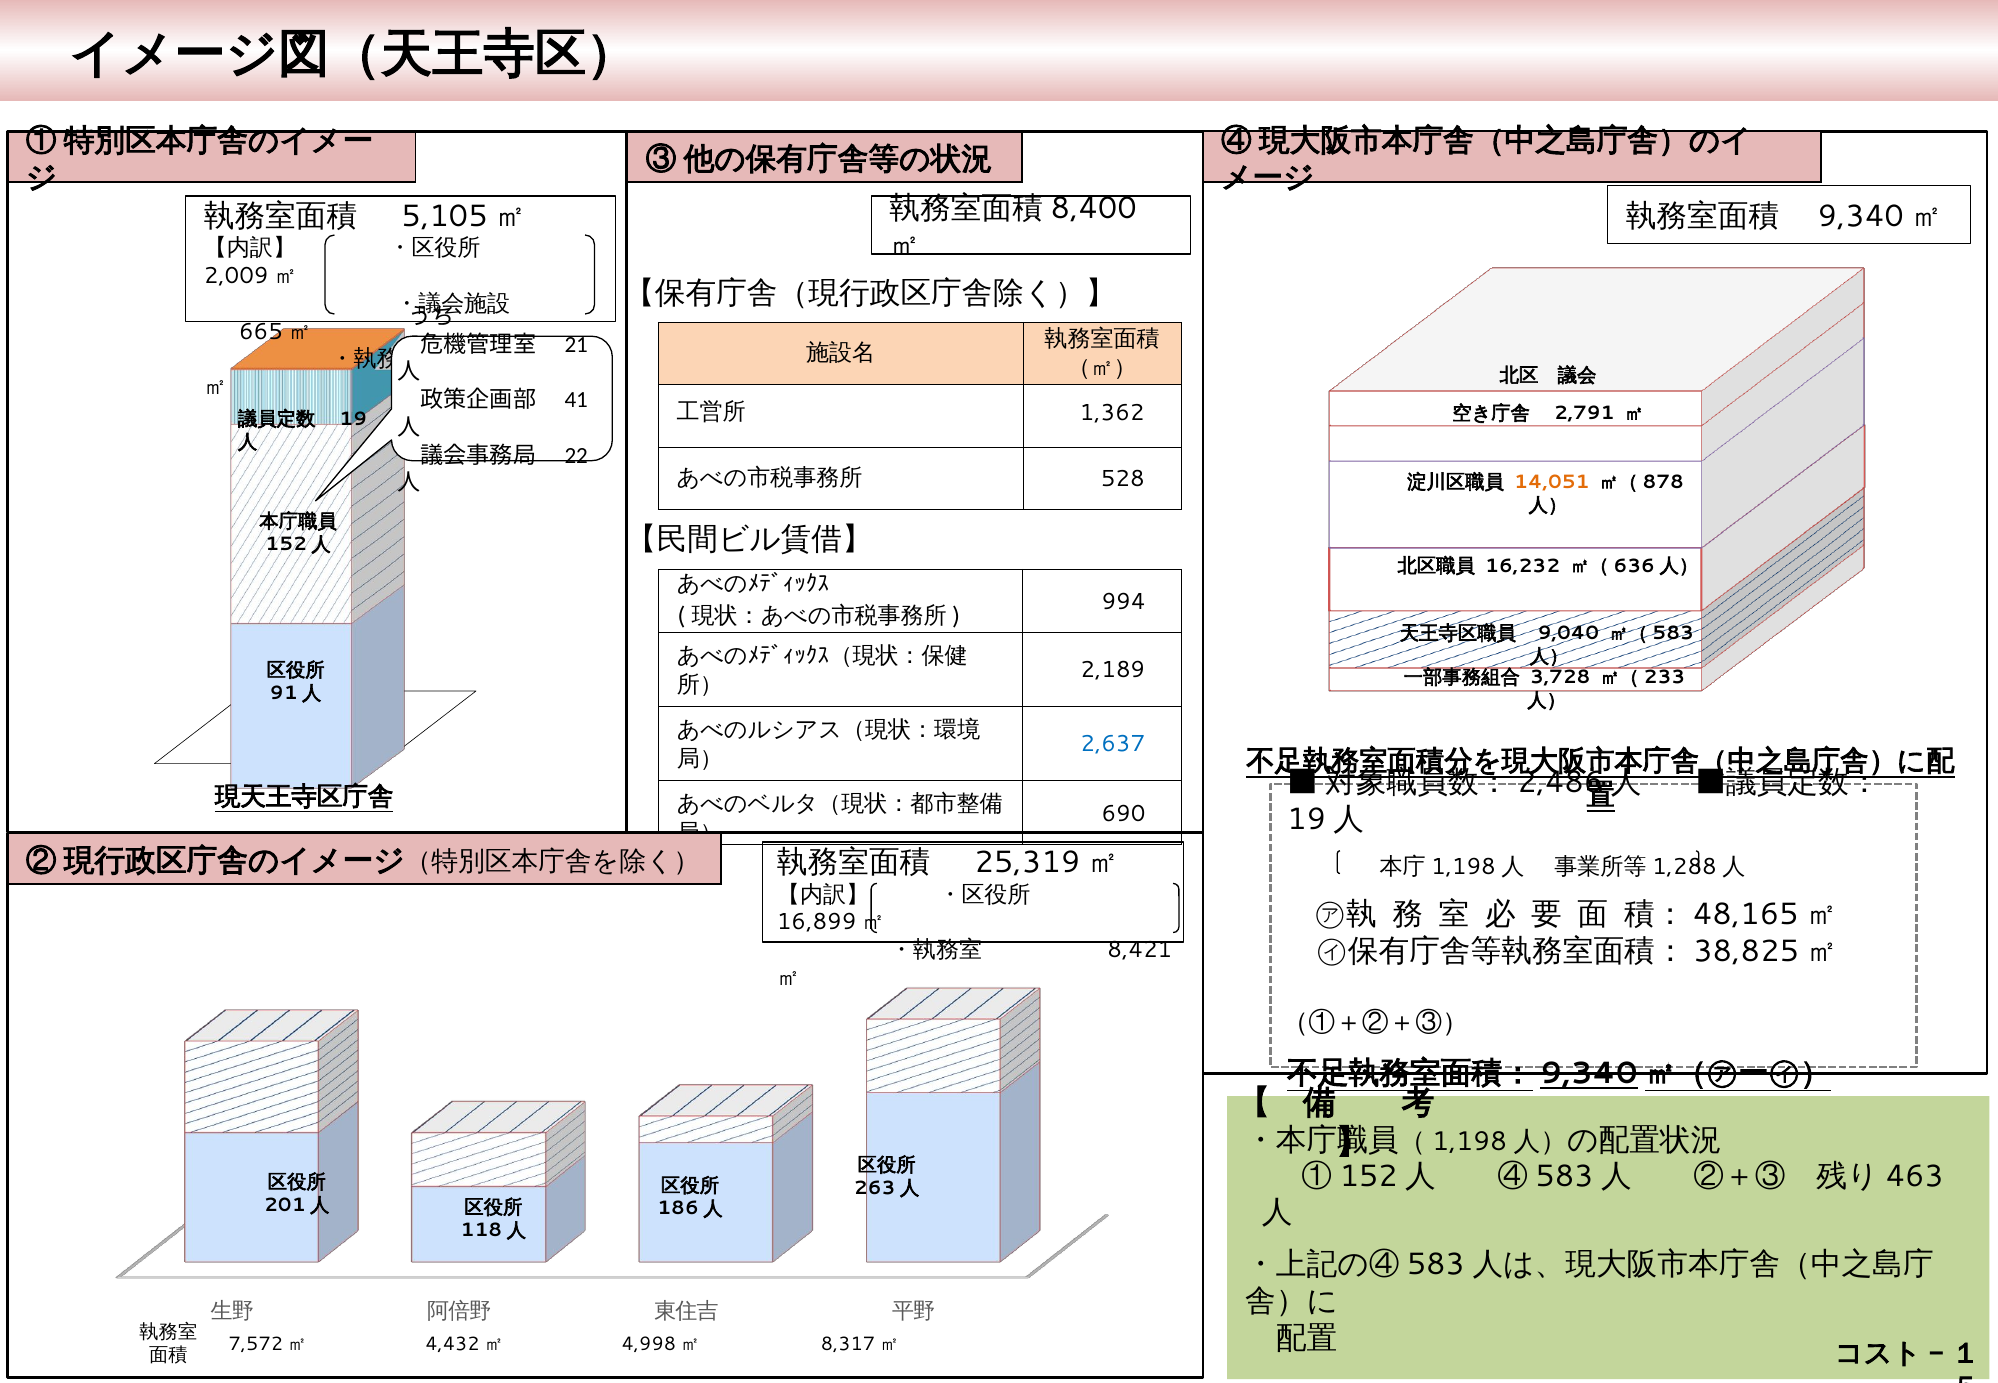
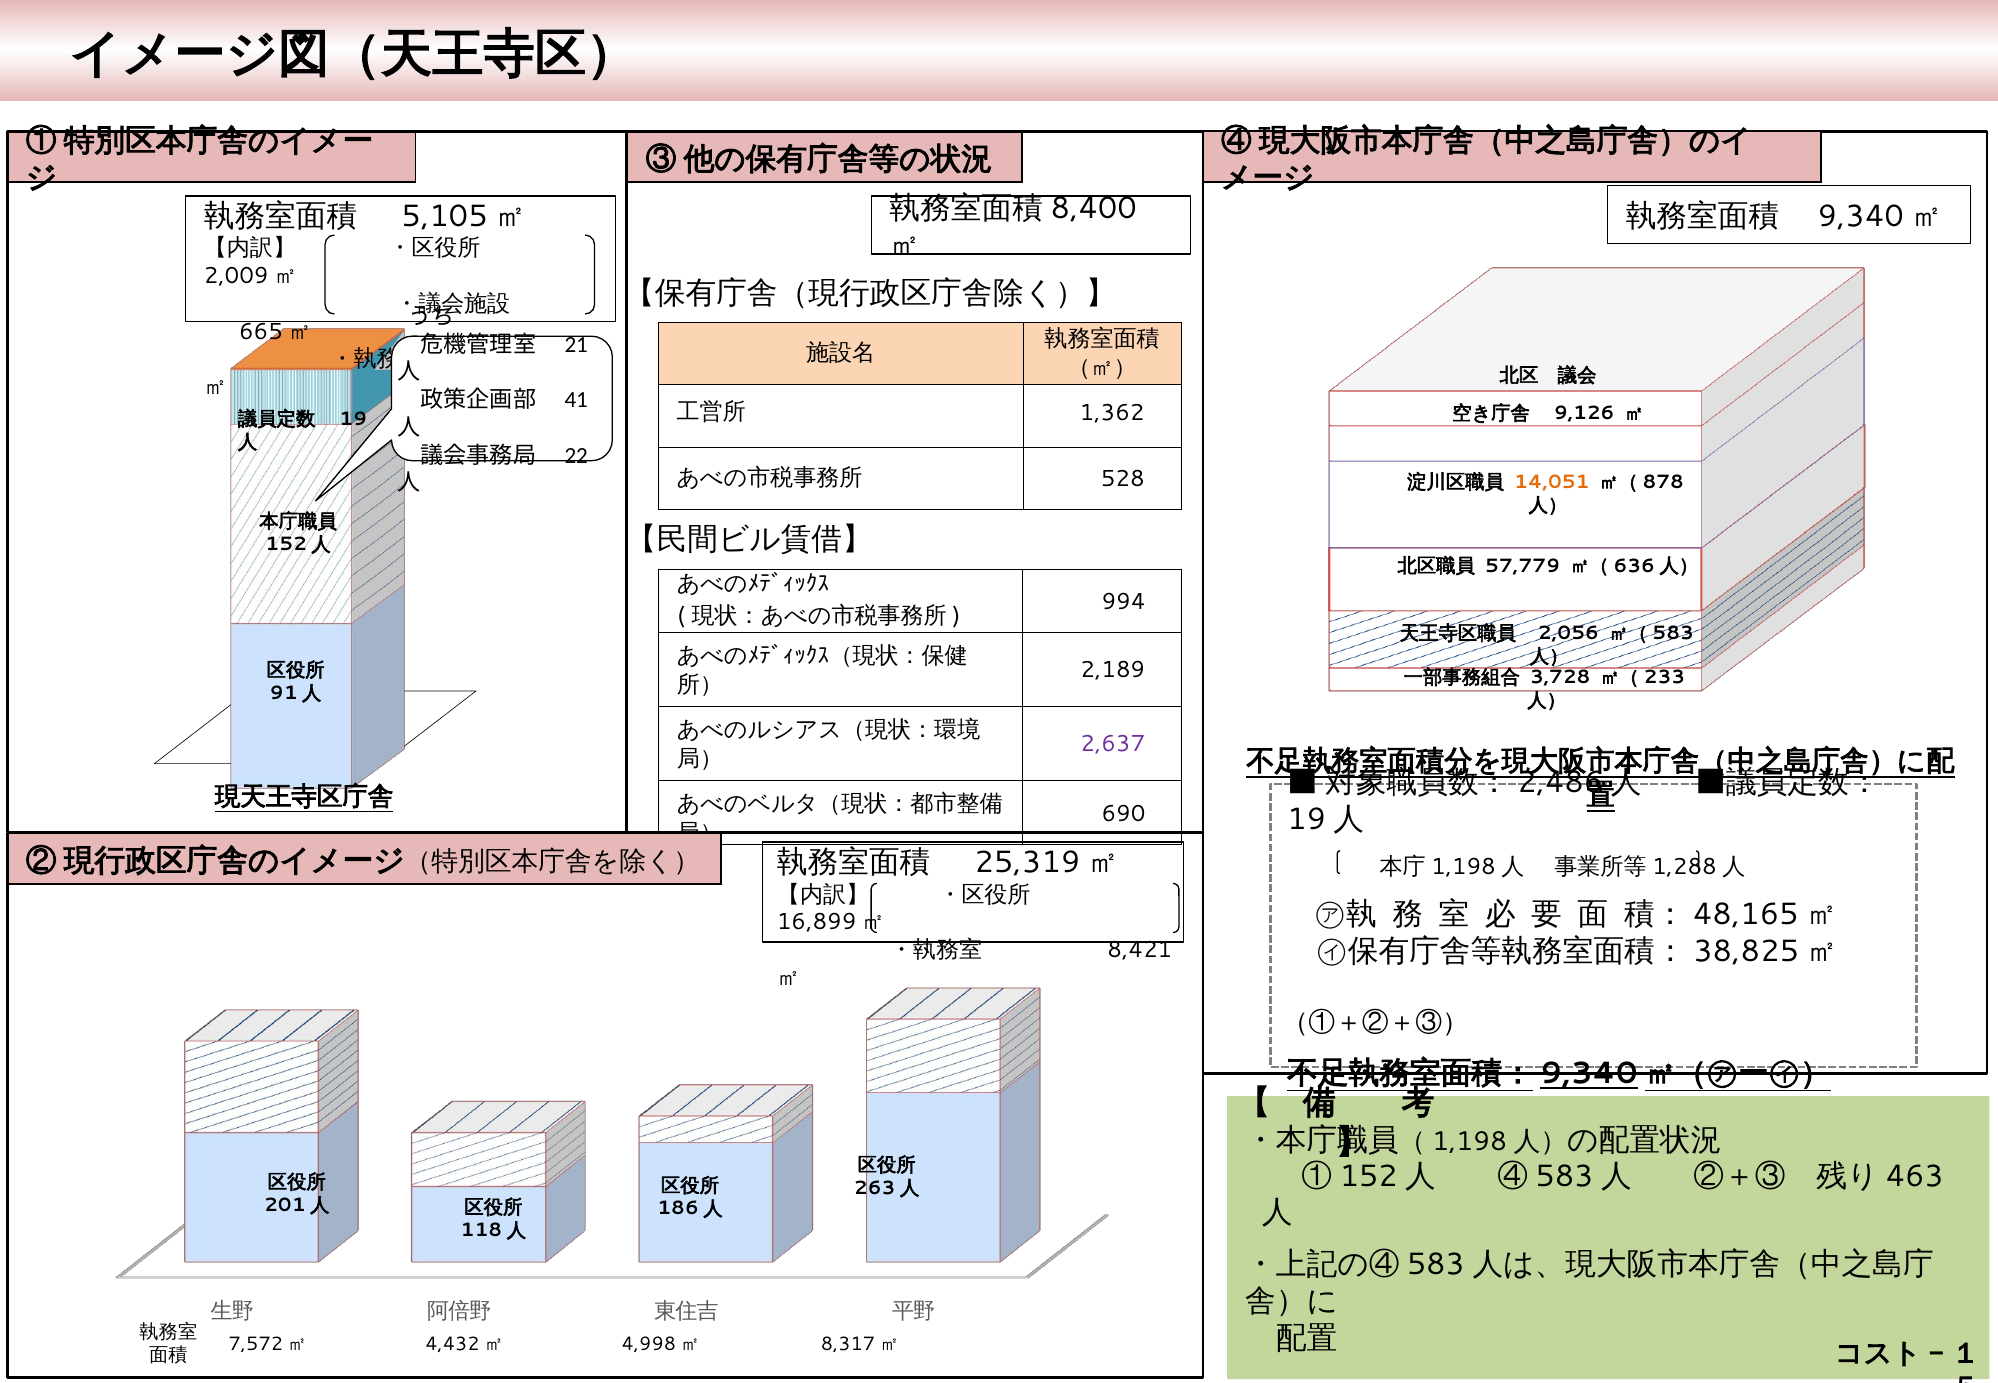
2,791: 2,791 -> 9,126
16,232: 16,232 -> 57,779
9,040: 9,040 -> 2,056
2,637 colour: blue -> purple
